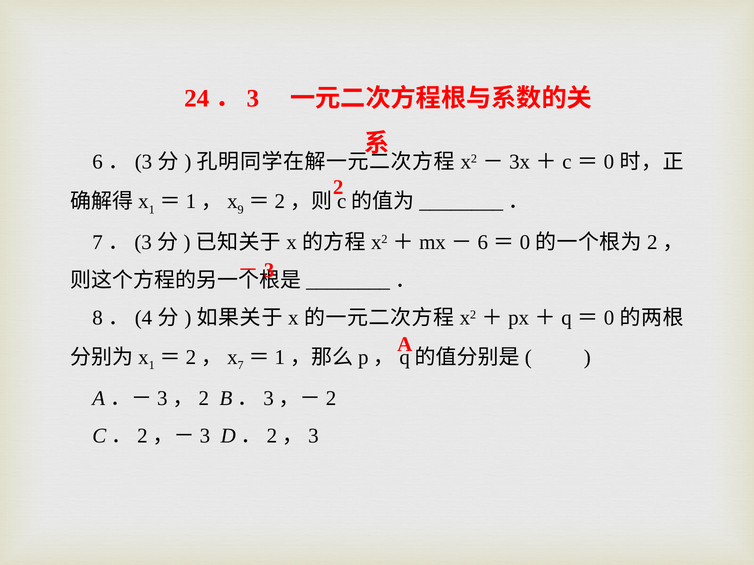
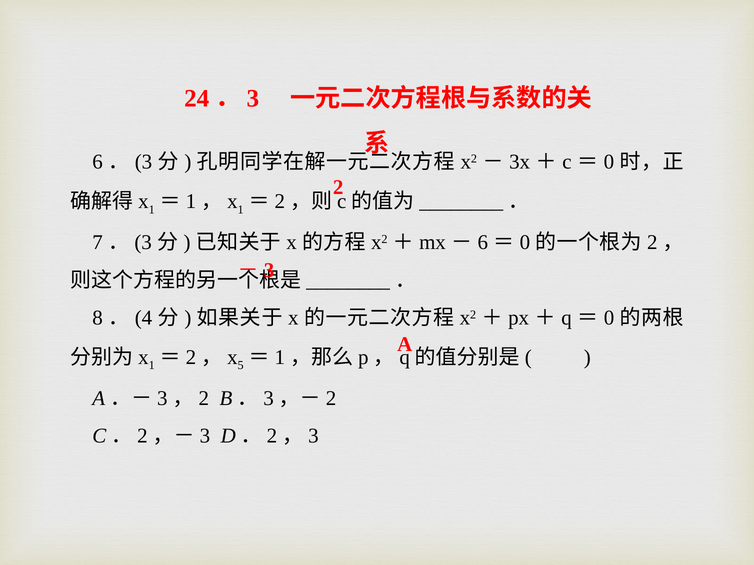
9 at (241, 210): 9 -> 1
7 at (241, 366): 7 -> 5
